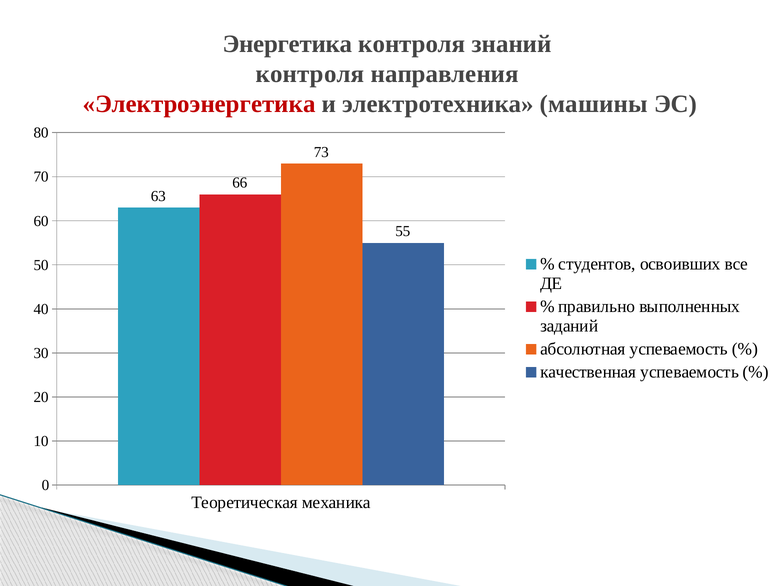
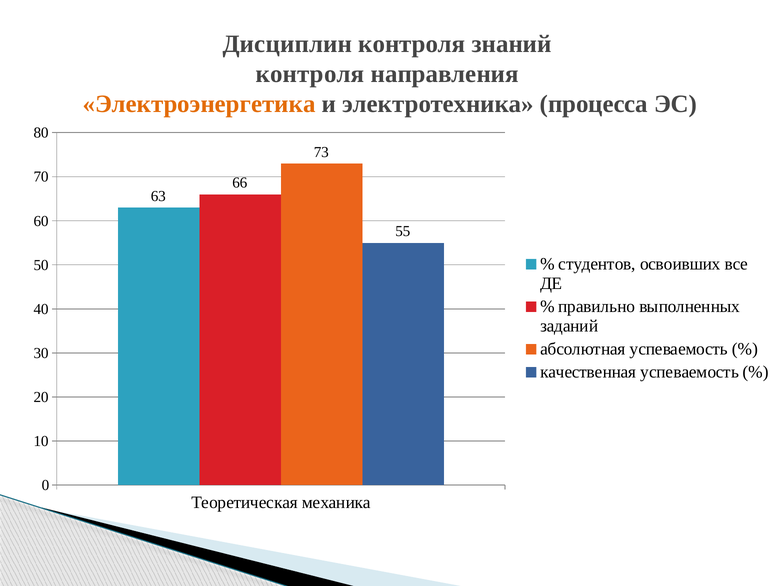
Энергетика: Энергетика -> Дисциплин
Электроэнергетика colour: red -> orange
машины: машины -> процесса
